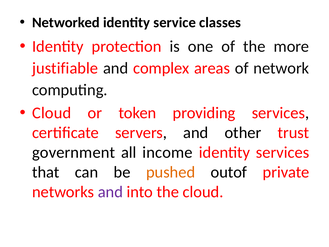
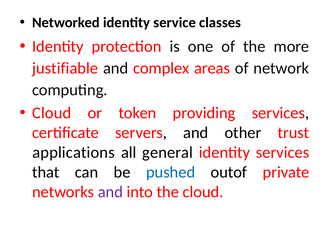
government: government -> applications
income: income -> general
pushed colour: orange -> blue
